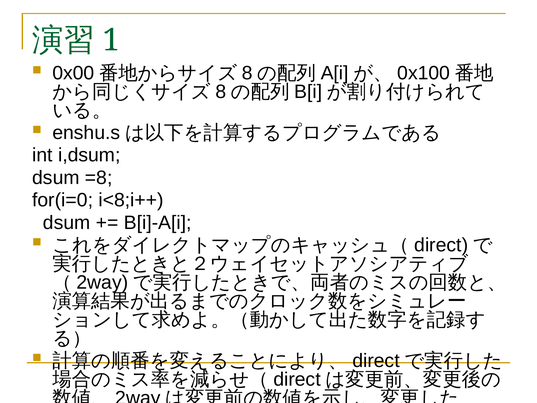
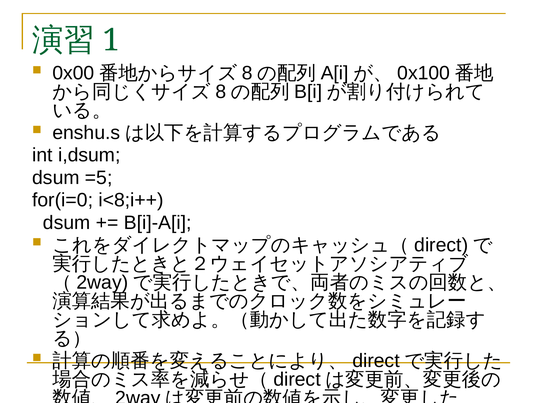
=8: =8 -> =5
